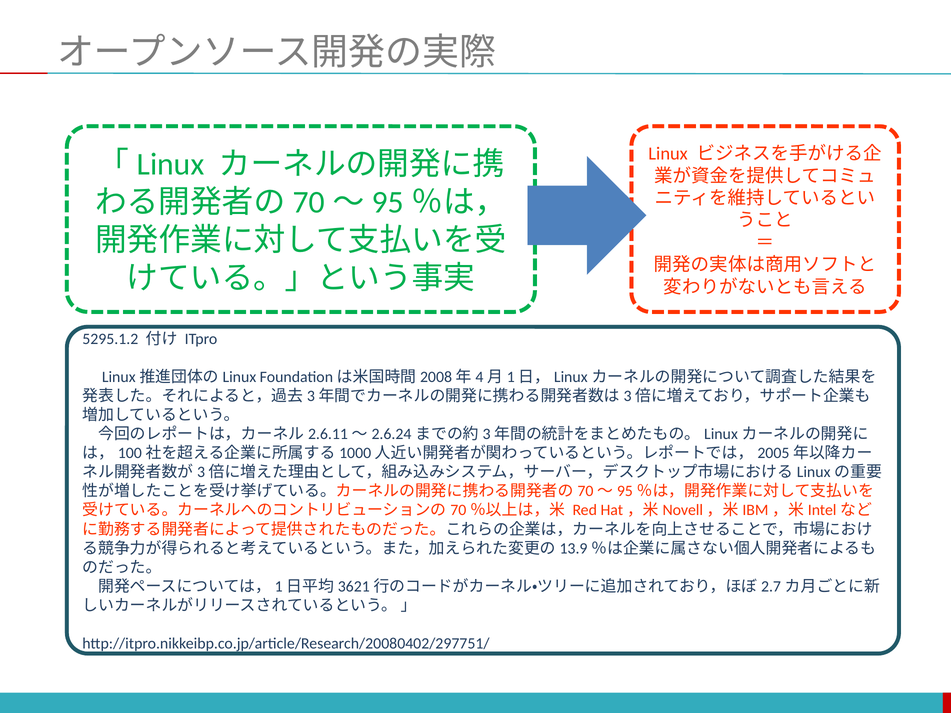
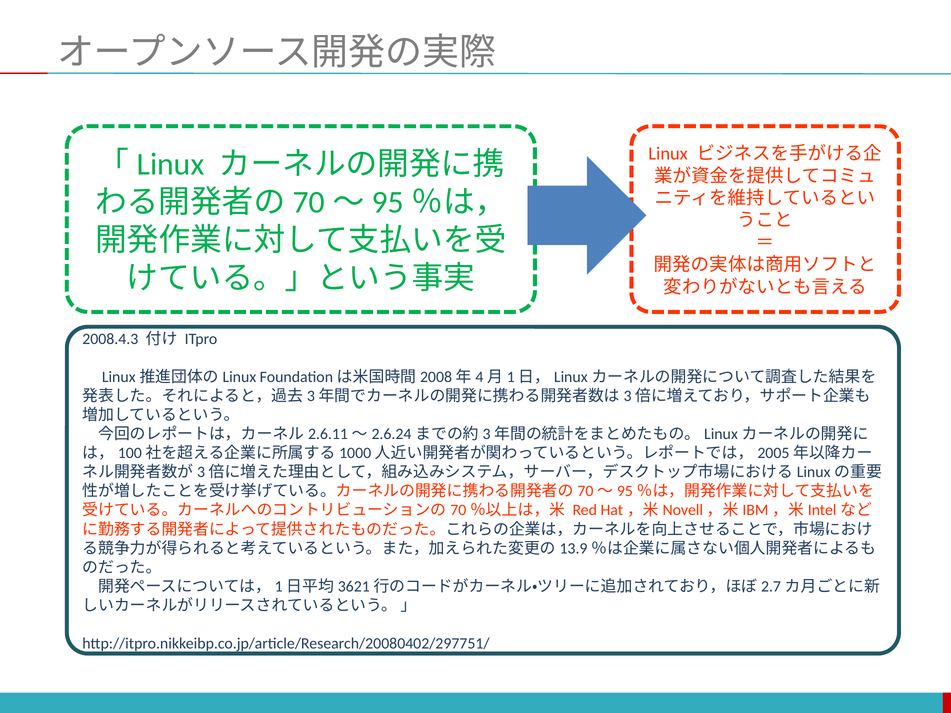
5295.1.2: 5295.1.2 -> 2008.4.3
